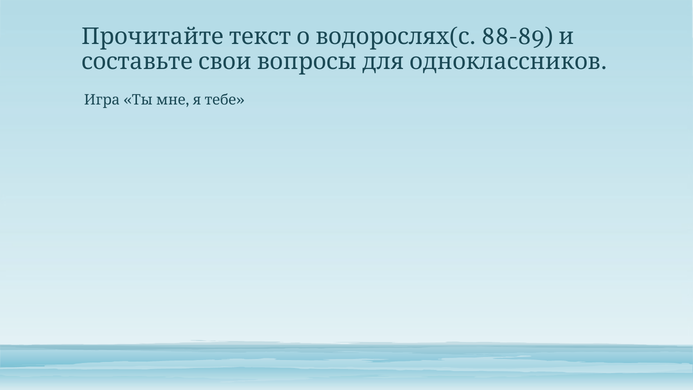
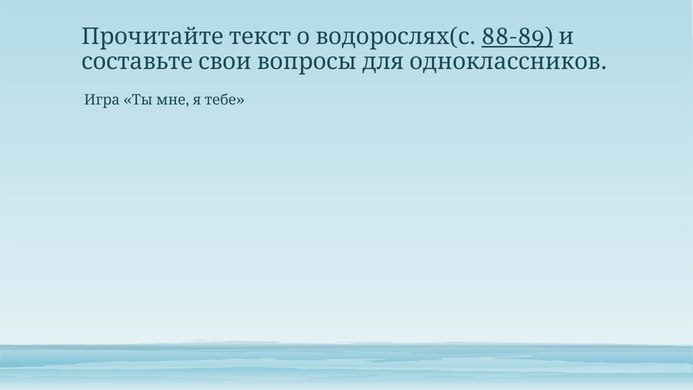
88-89 underline: none -> present
